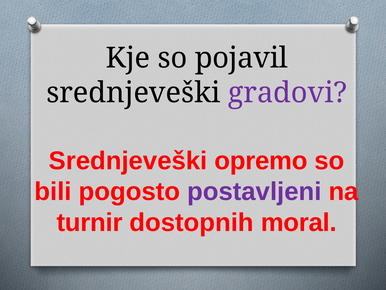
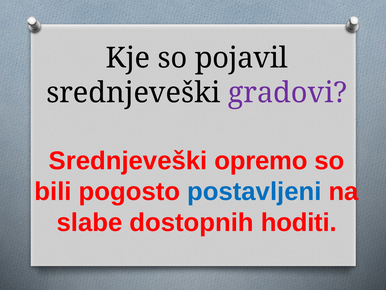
postavljeni colour: purple -> blue
turnir: turnir -> slabe
moral: moral -> hoditi
